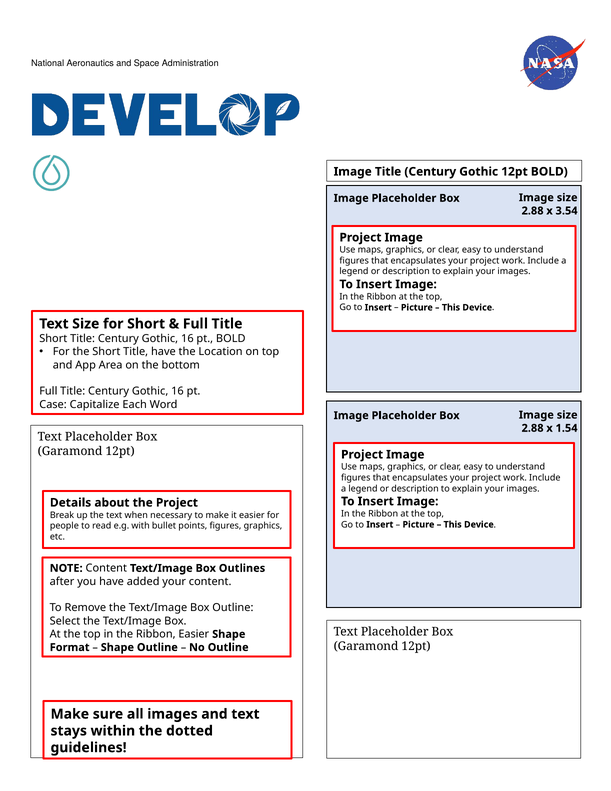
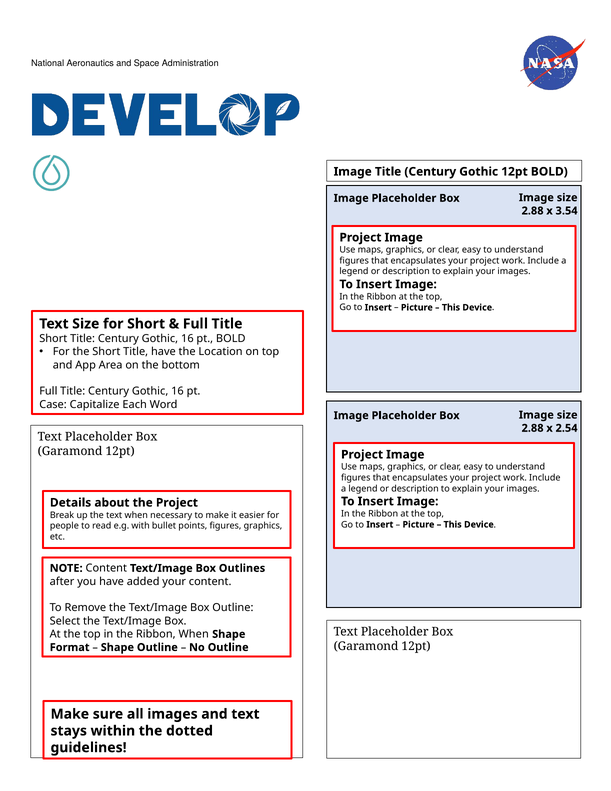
1.54: 1.54 -> 2.54
Ribbon Easier: Easier -> When
